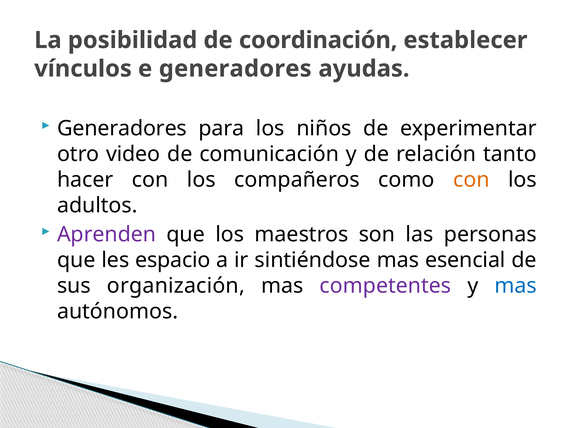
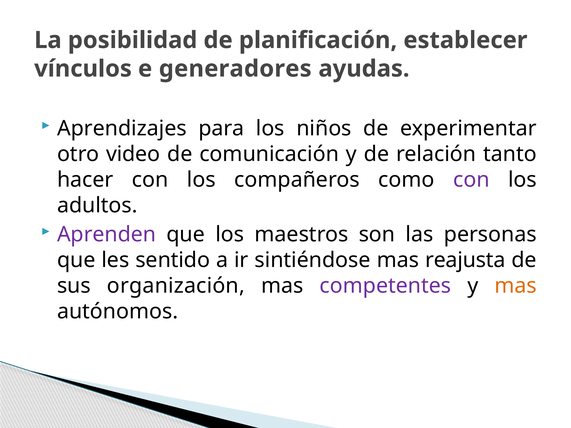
coordinación: coordinación -> planificación
Generadores at (122, 129): Generadores -> Aprendizajes
con at (471, 180) colour: orange -> purple
espacio: espacio -> sentido
esencial: esencial -> reajusta
mas at (516, 286) colour: blue -> orange
